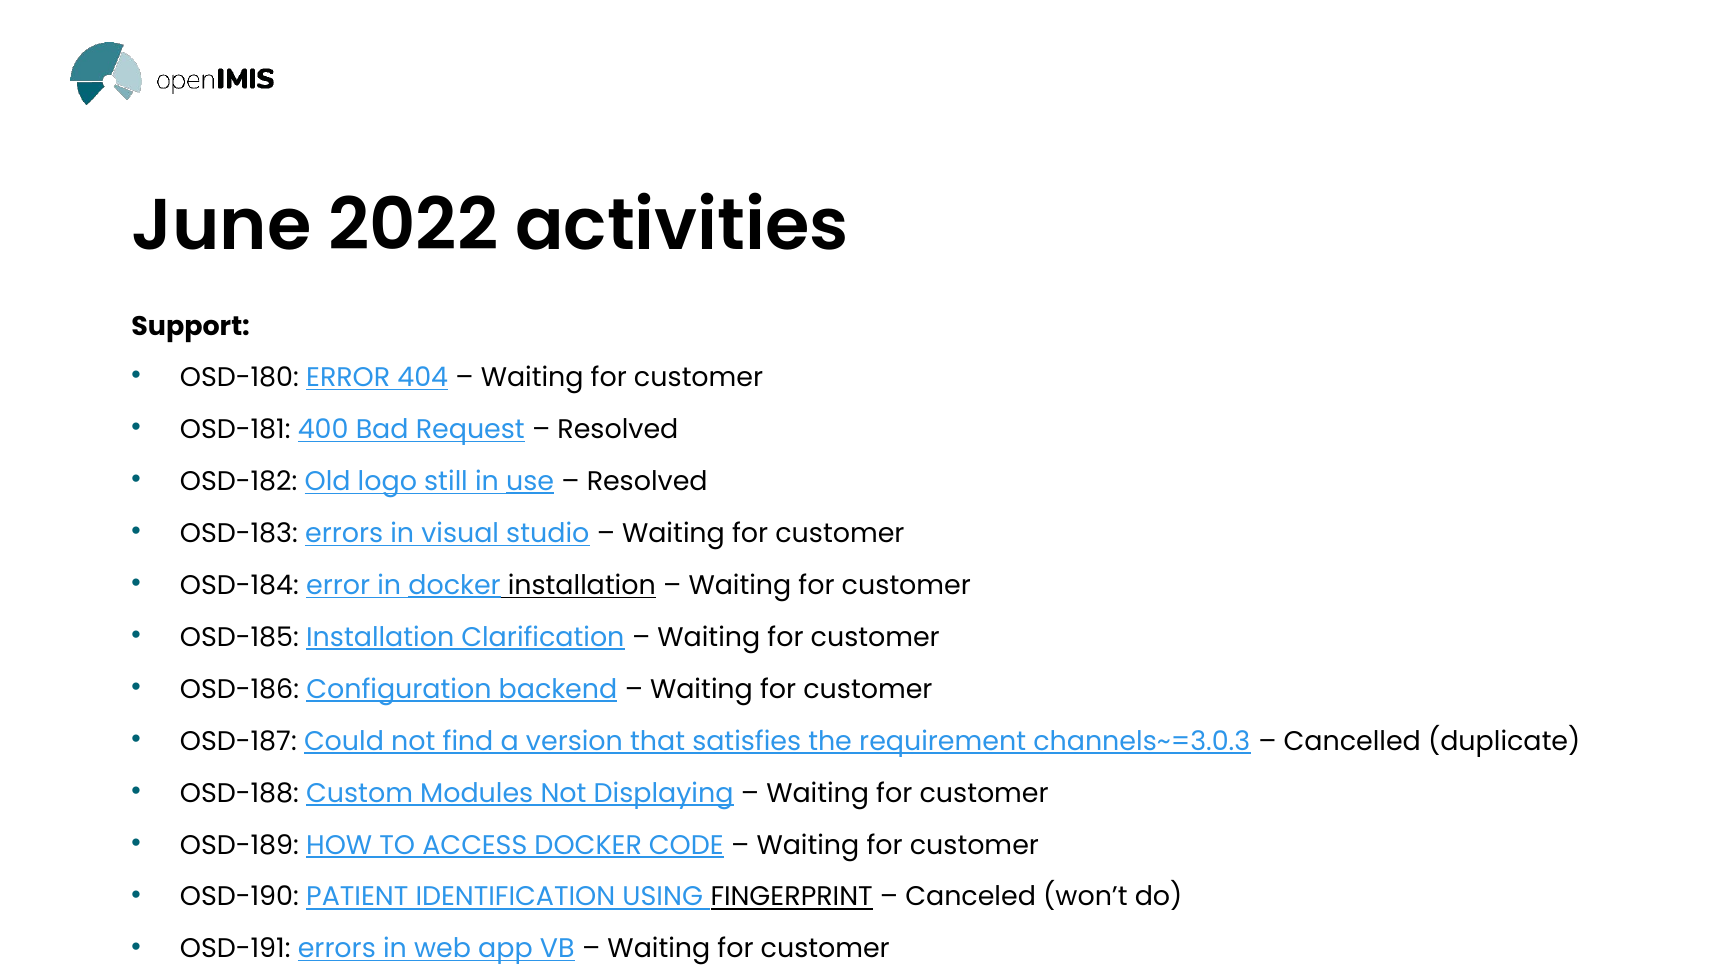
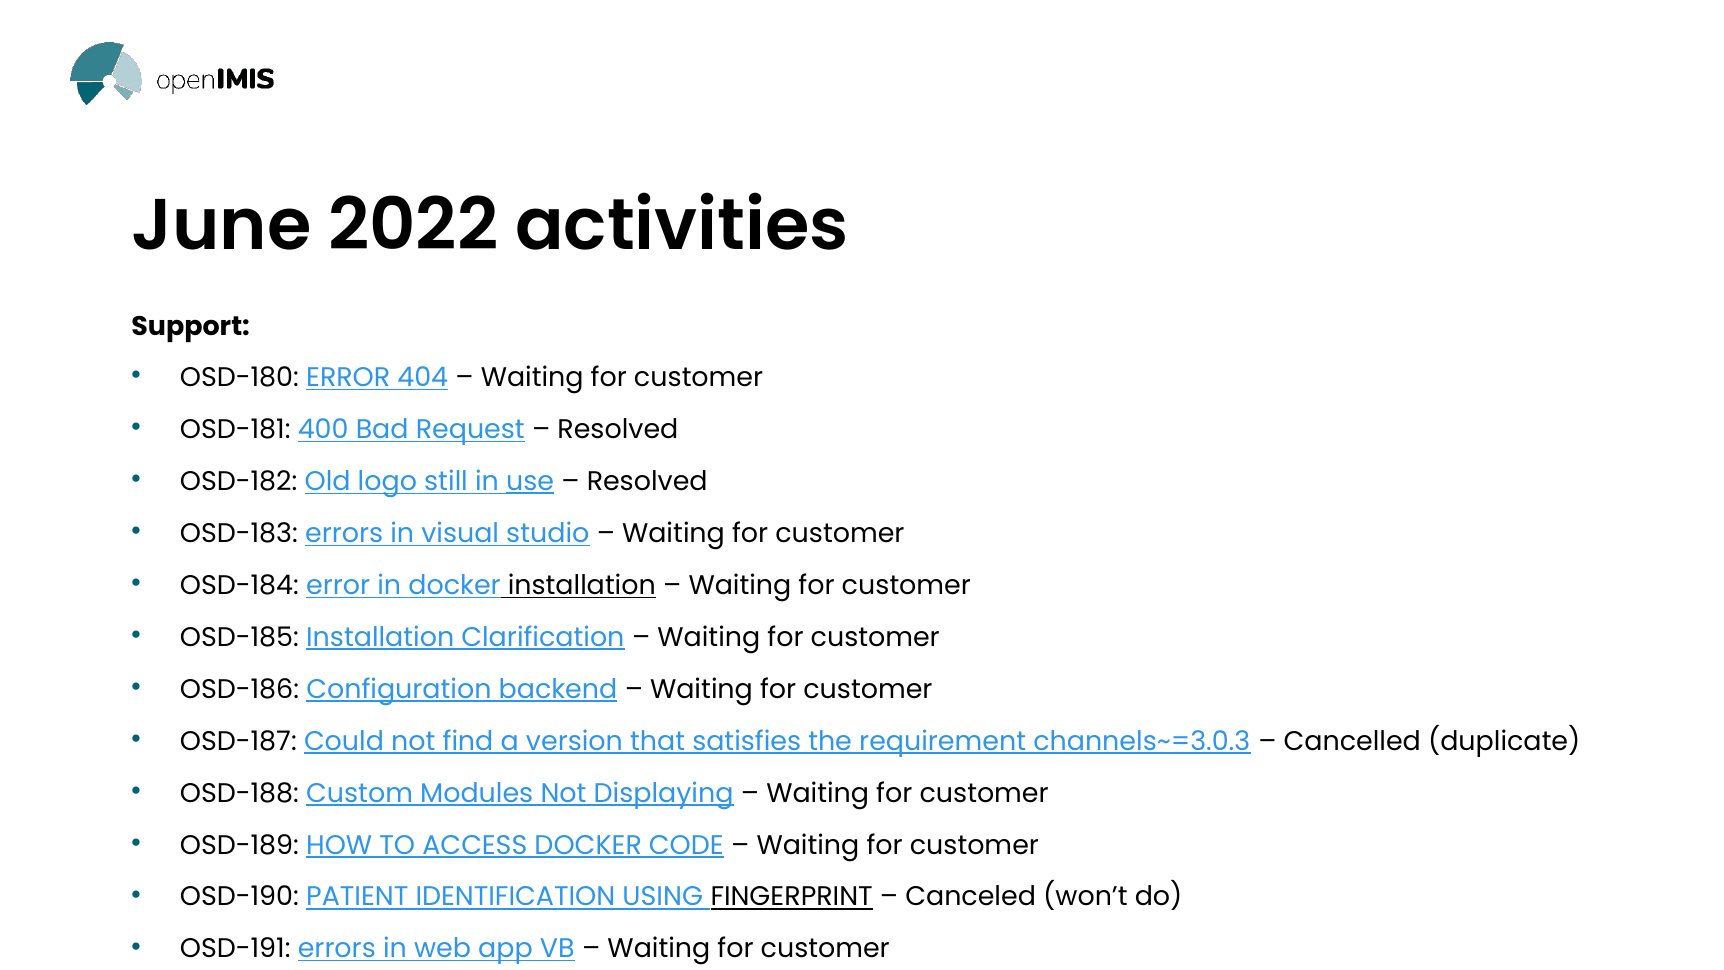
docker at (455, 585) underline: present -> none
